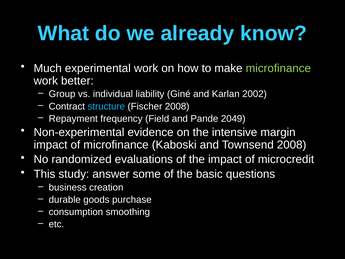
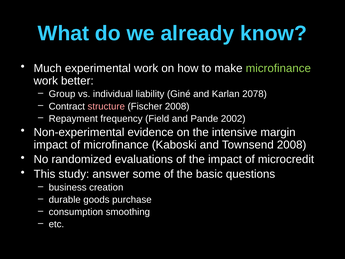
2002: 2002 -> 2078
structure colour: light blue -> pink
2049: 2049 -> 2002
